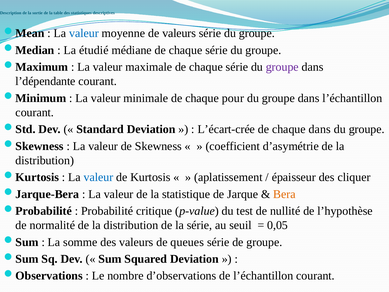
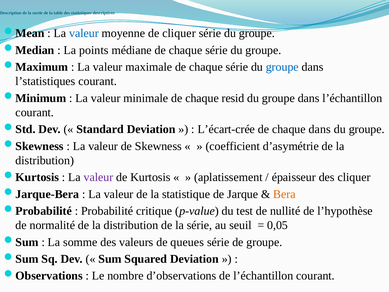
de valeurs: valeurs -> cliquer
étudié: étudié -> points
groupe at (282, 67) colour: purple -> blue
l’dépendante: l’dépendante -> l’statistiques
pour: pour -> resid
valeur at (98, 177) colour: blue -> purple
